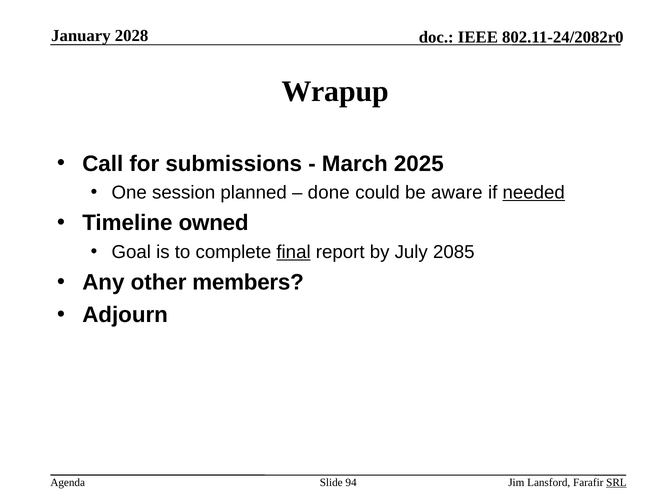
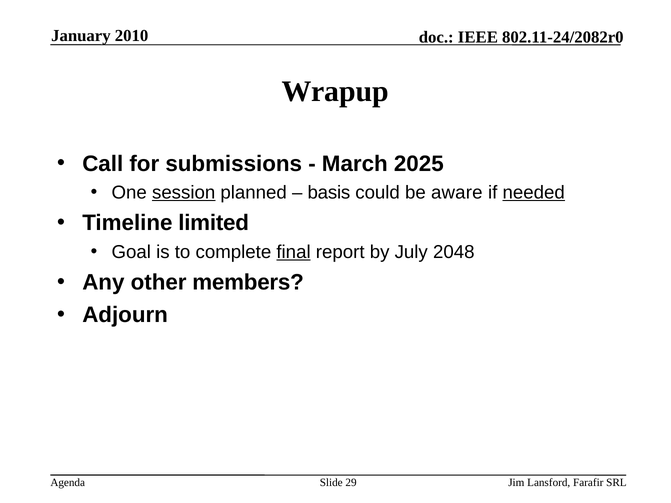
2028: 2028 -> 2010
session underline: none -> present
done: done -> basis
owned: owned -> limited
2085: 2085 -> 2048
94: 94 -> 29
SRL underline: present -> none
